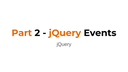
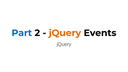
Part colour: orange -> blue
